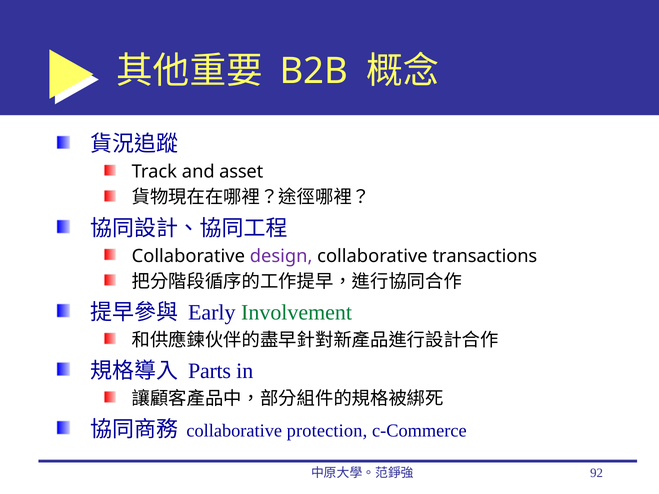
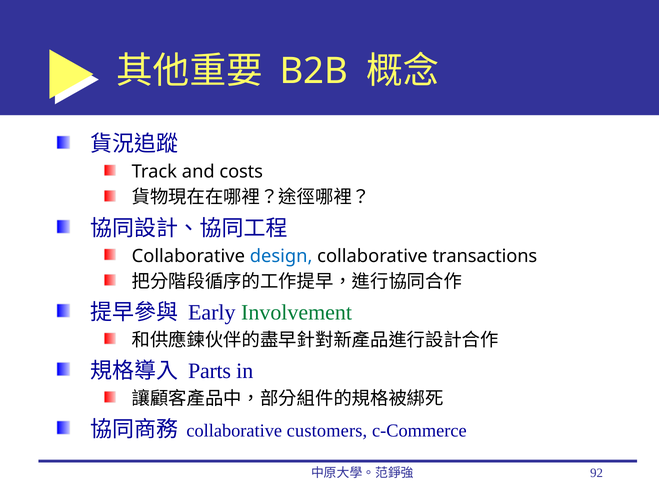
asset: asset -> costs
design colour: purple -> blue
protection: protection -> customers
